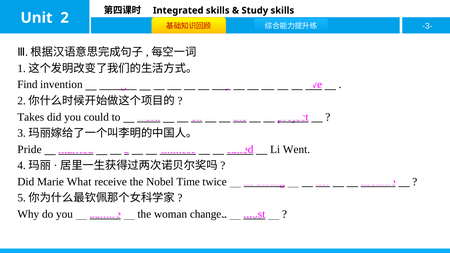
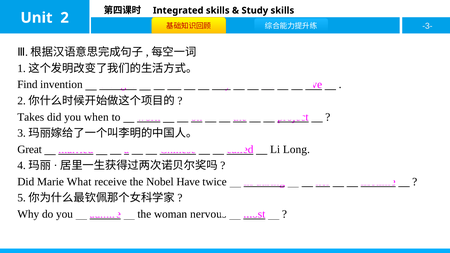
could: could -> when
Pride: Pride -> Great
Went: Went -> Long
Time: Time -> Have
woman changed: changed -> nervous
